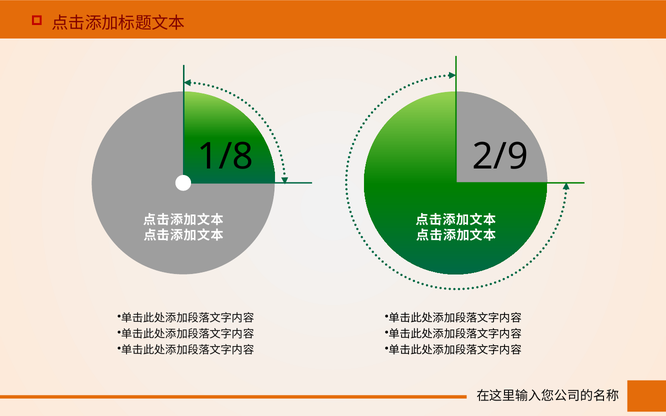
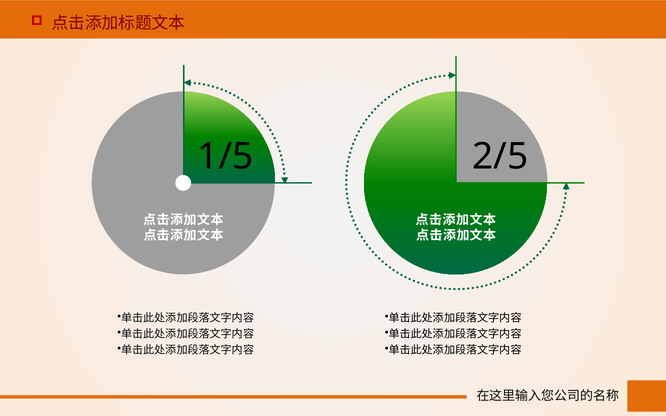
1/8: 1/8 -> 1/5
2/9: 2/9 -> 2/5
